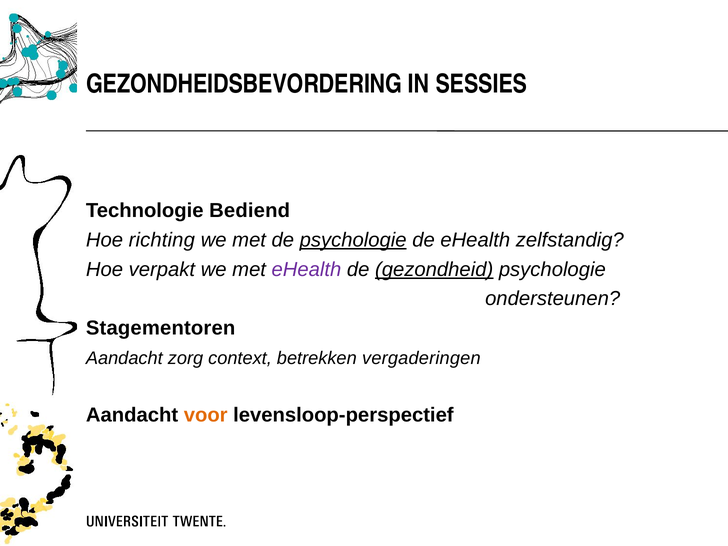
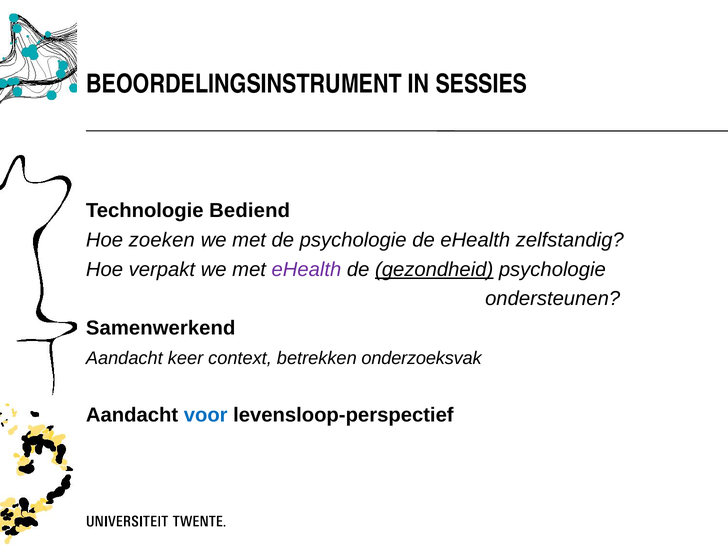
GEZONDHEIDSBEVORDERING: GEZONDHEIDSBEVORDERING -> BEOORDELINGSINSTRUMENT
richting: richting -> zoeken
psychologie at (353, 240) underline: present -> none
Stagementoren: Stagementoren -> Samenwerkend
zorg: zorg -> keer
vergaderingen: vergaderingen -> onderzoeksvak
voor colour: orange -> blue
